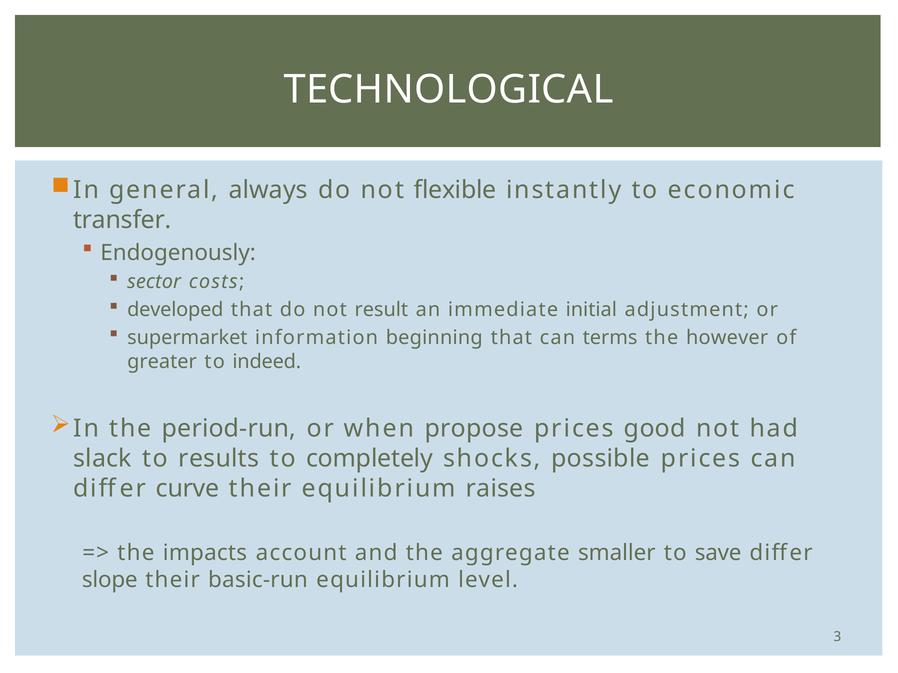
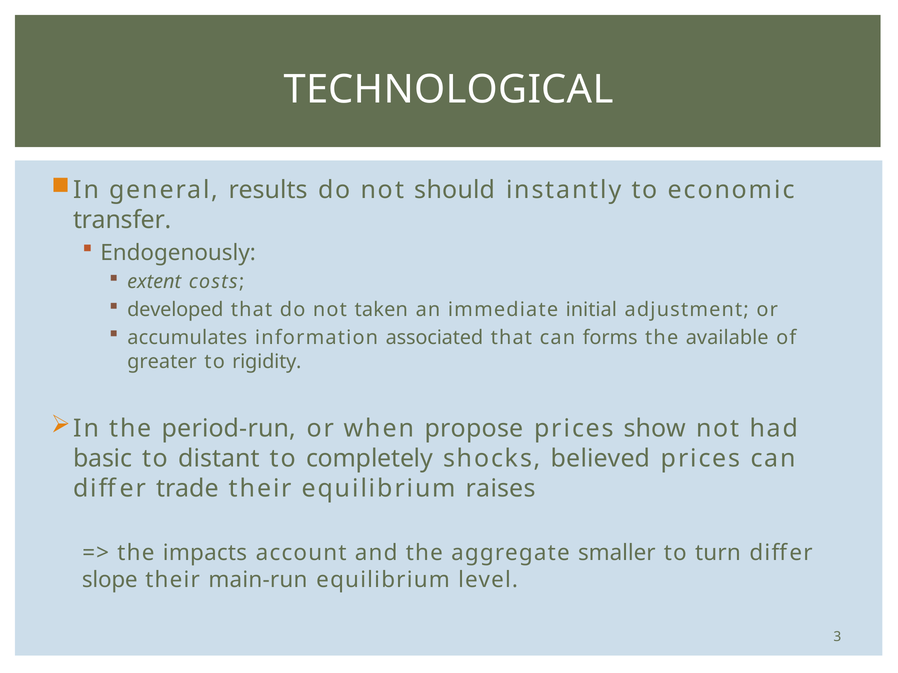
always: always -> results
flexible: flexible -> should
sector: sector -> extent
result: result -> taken
supermarket: supermarket -> accumulates
beginning: beginning -> associated
terms: terms -> forms
however: however -> available
indeed: indeed -> rigidity
good: good -> show
slack: slack -> basic
results: results -> distant
possible: possible -> believed
curve: curve -> trade
save: save -> turn
basic-run: basic-run -> main-run
